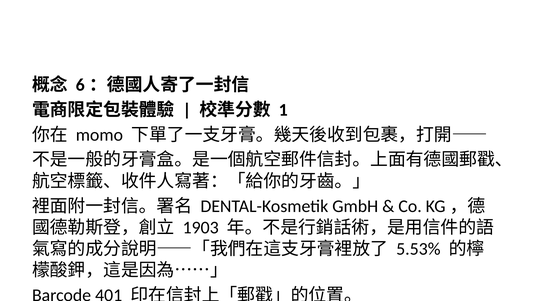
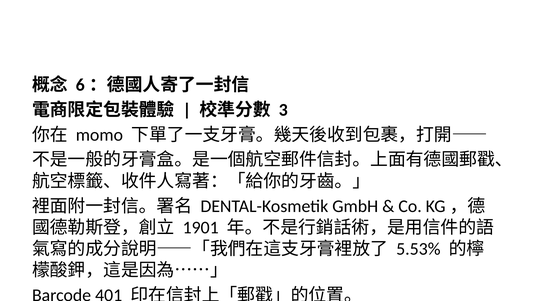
1: 1 -> 3
1903: 1903 -> 1901
